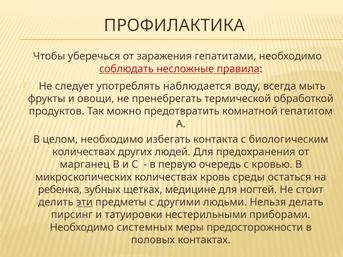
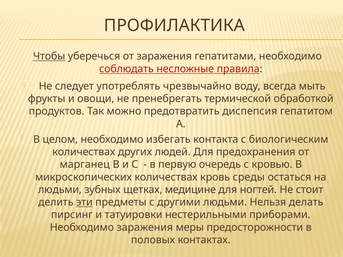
Чтобы underline: none -> present
наблюдается: наблюдается -> чрезвычайно
комнатной: комнатной -> диспепсия
ребенка at (60, 190): ребенка -> людьми
Необходимо системных: системных -> заражения
